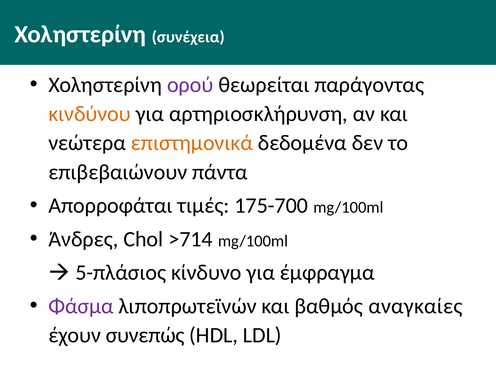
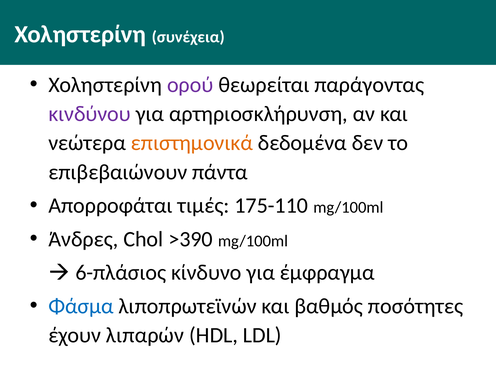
κινδύνου colour: orange -> purple
175-700: 175-700 -> 175-110
>714: >714 -> >390
5-πλάσιος: 5-πλάσιος -> 6-πλάσιος
Φάσμα colour: purple -> blue
αναγκαίες: αναγκαίες -> ποσότητες
συνεπώς: συνεπώς -> λιπαρών
